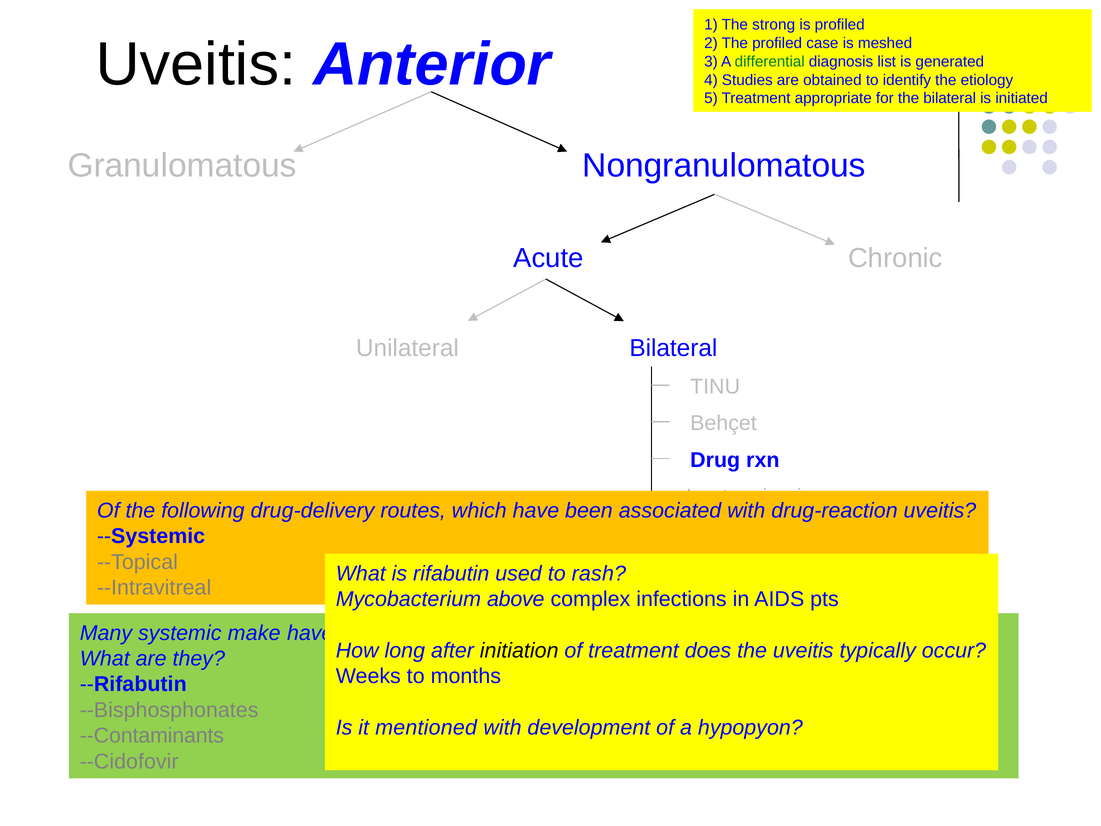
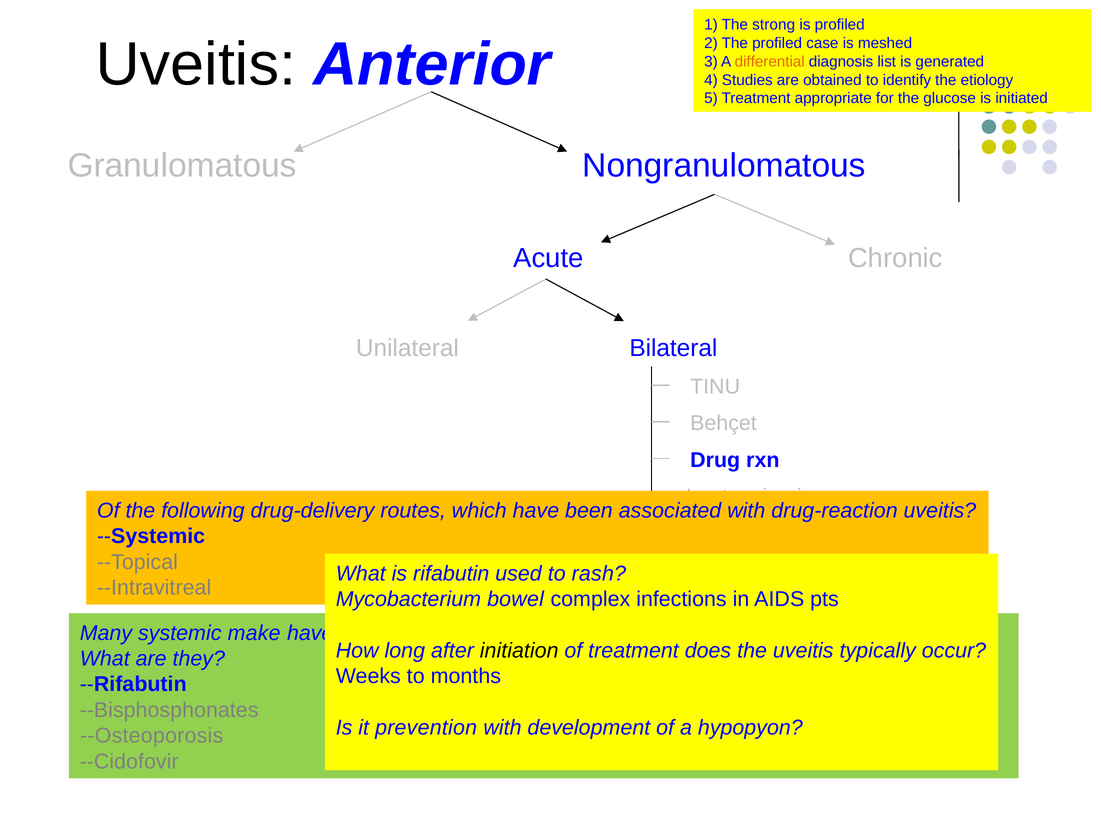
differential colour: green -> orange
the bilateral: bilateral -> glucose
above: above -> bowel
mentioned: mentioned -> prevention
--Contaminants: --Contaminants -> --Osteoporosis
